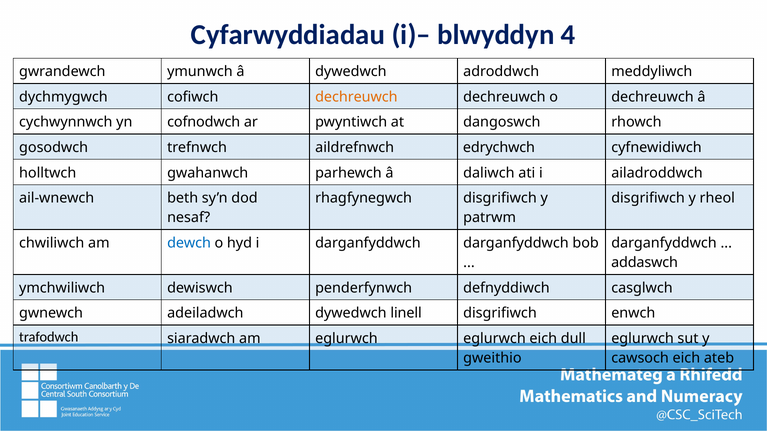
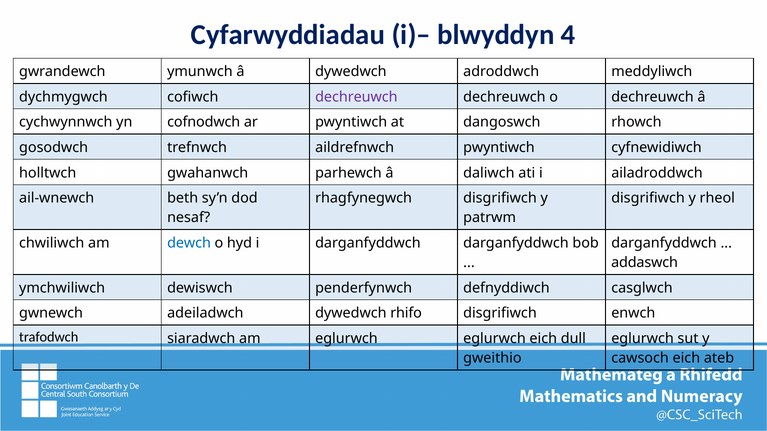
dechreuwch at (356, 97) colour: orange -> purple
aildrefnwch edrychwch: edrychwch -> pwyntiwch
linell: linell -> rhifo
